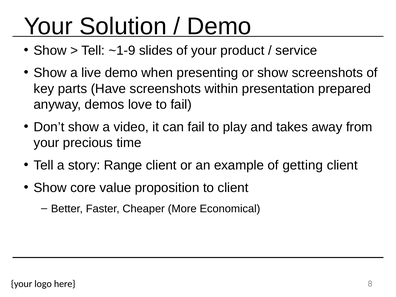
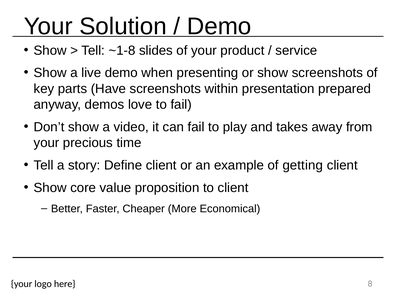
~1-9: ~1-9 -> ~1-8
Range: Range -> Define
